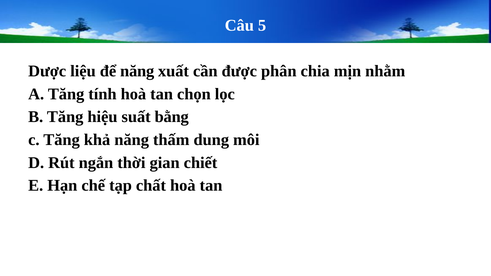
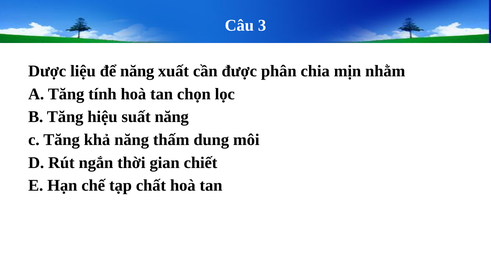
5: 5 -> 3
suất bằng: bằng -> năng
